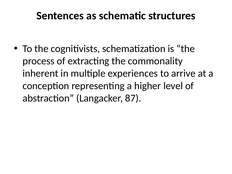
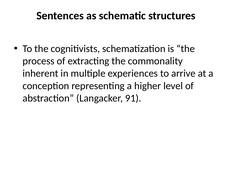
87: 87 -> 91
